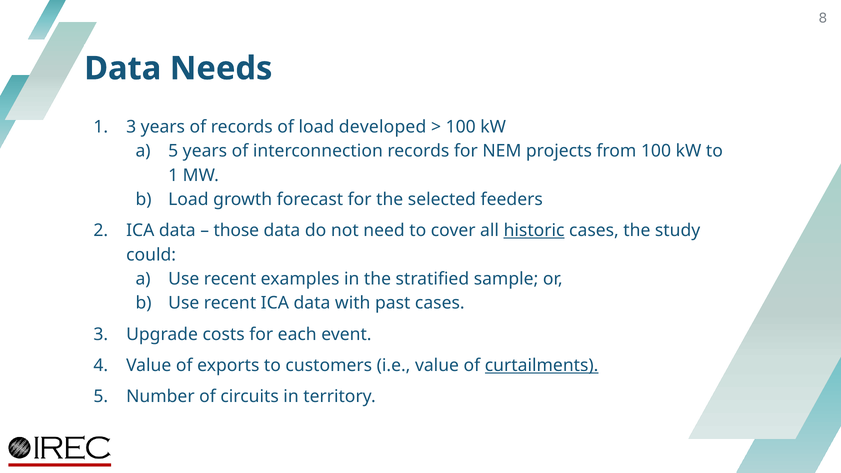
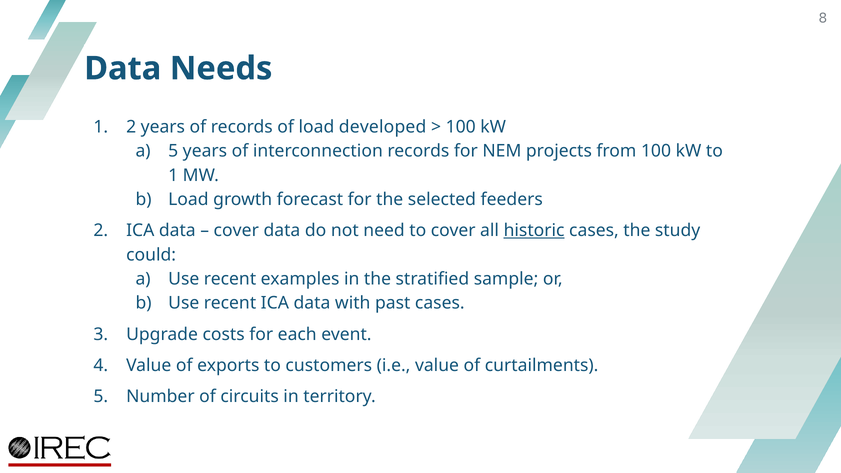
1 3: 3 -> 2
those at (236, 231): those -> cover
curtailments underline: present -> none
